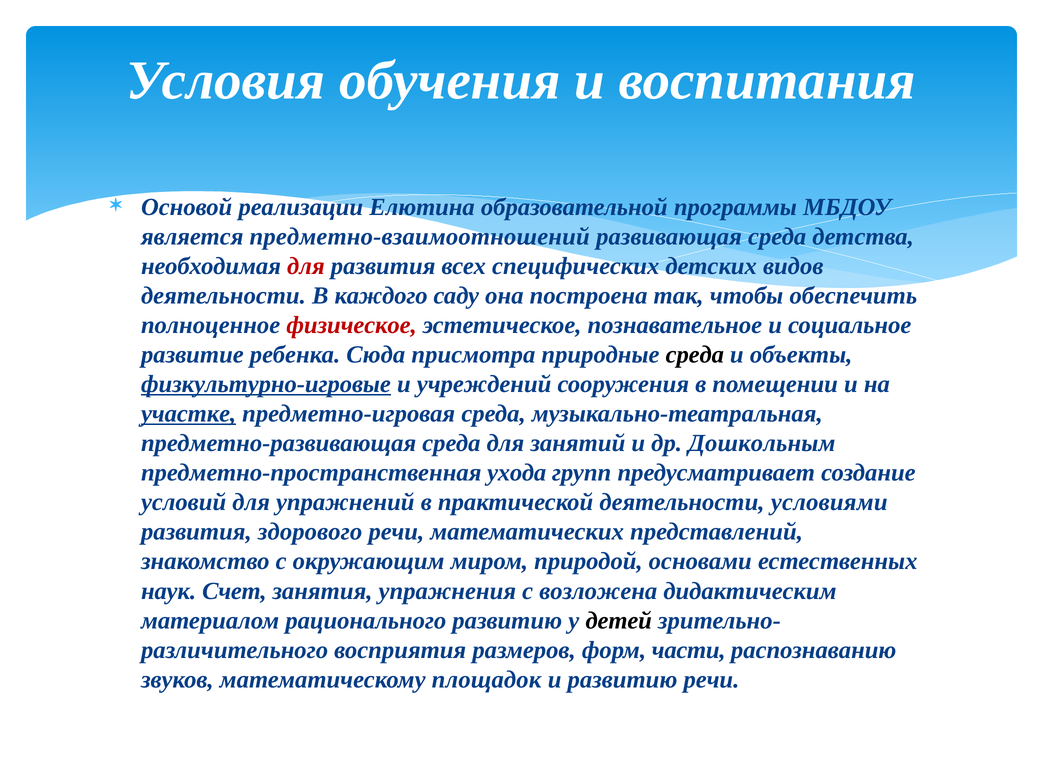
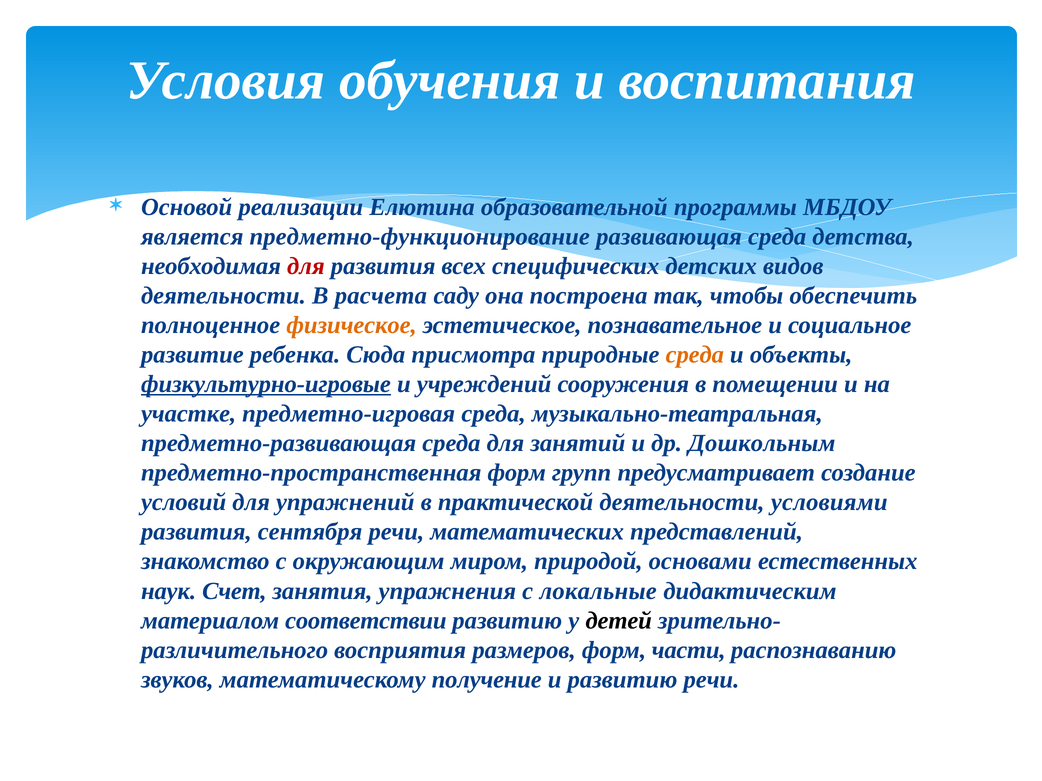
предметно-взаимоотношений: предметно-взаимоотношений -> предметно-функционирование
каждого: каждого -> расчета
физическое colour: red -> orange
среда at (695, 355) colour: black -> orange
участке underline: present -> none
предметно-пространственная ухода: ухода -> форм
здорового: здорового -> сентября
возложена: возложена -> локальные
рационального: рационального -> соответствии
площадок: площадок -> получение
